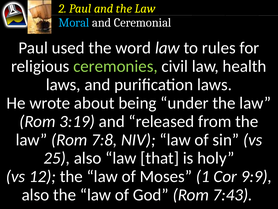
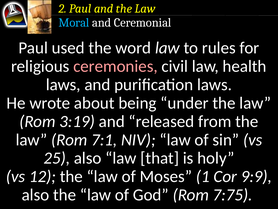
ceremonies colour: light green -> pink
7:8: 7:8 -> 7:1
7:43: 7:43 -> 7:75
